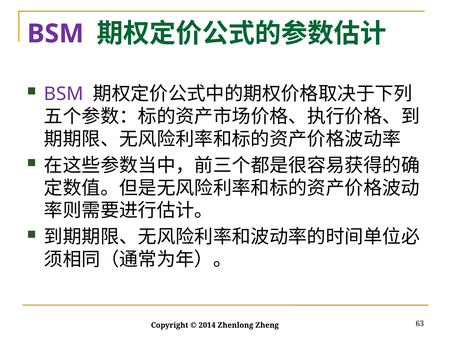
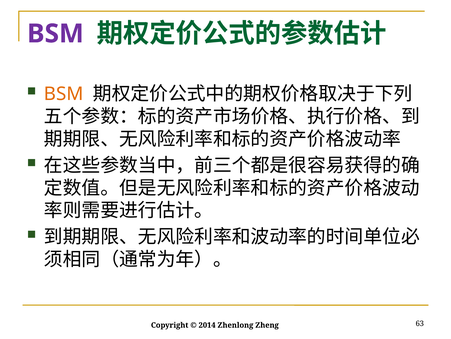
BSM at (64, 94) colour: purple -> orange
